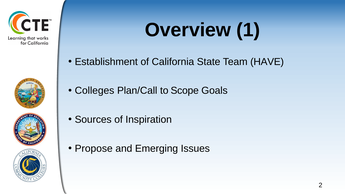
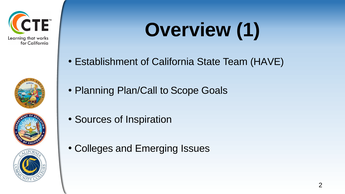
Colleges: Colleges -> Planning
Propose: Propose -> Colleges
